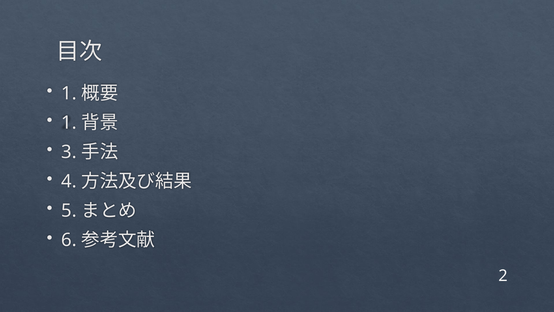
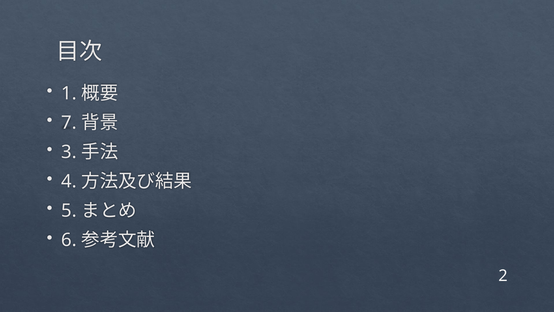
1 at (69, 123): 1 -> 7
